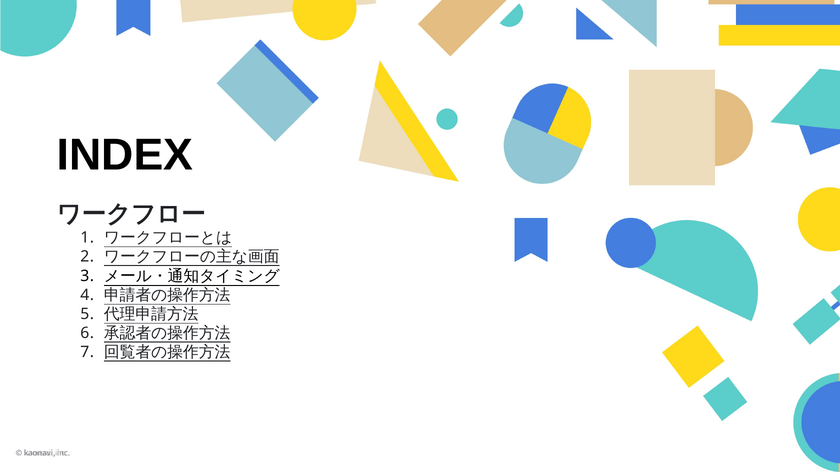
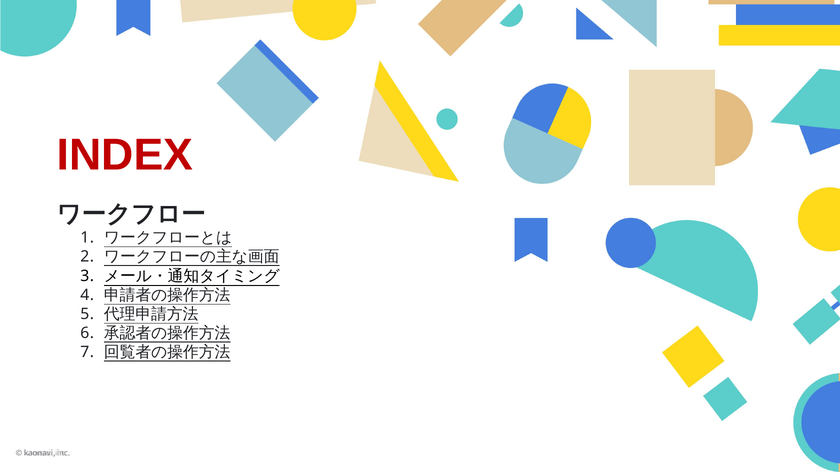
INDEX colour: black -> red
